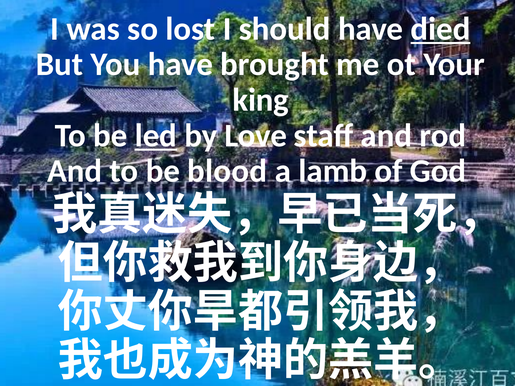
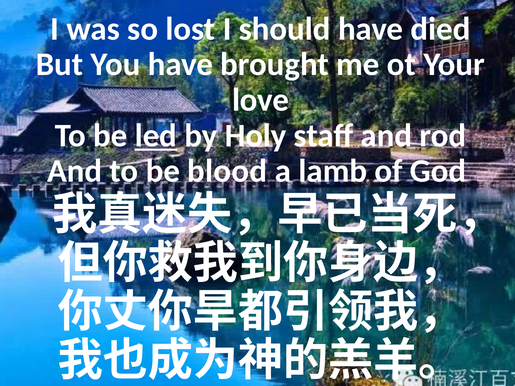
died underline: present -> none
king: king -> love
Love: Love -> Holy
